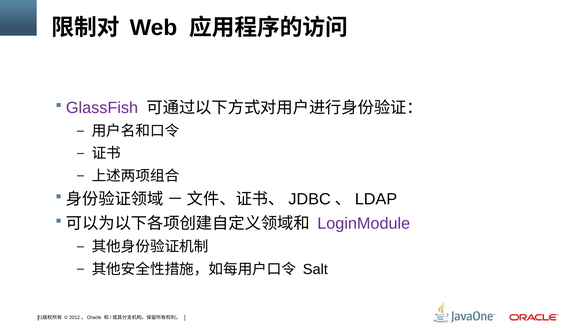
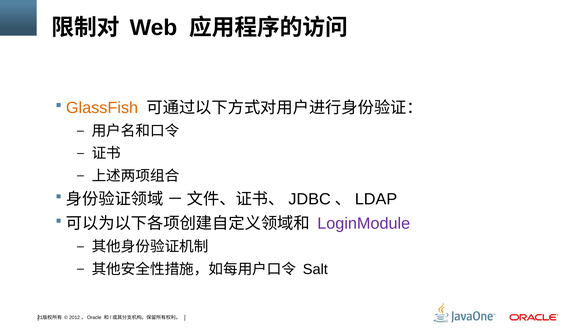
GlassFish colour: purple -> orange
